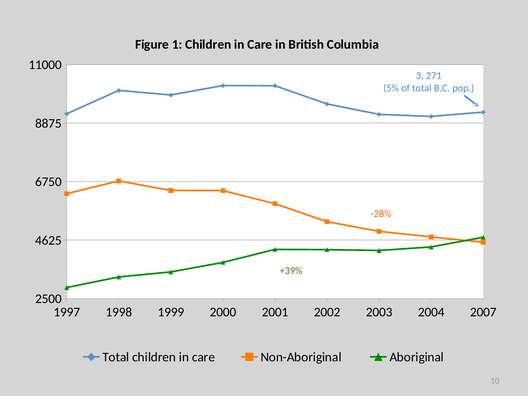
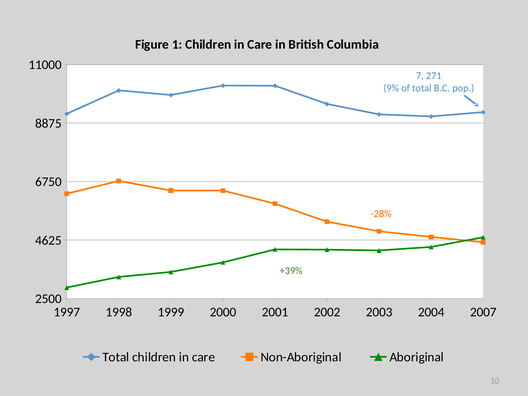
3: 3 -> 7
5%: 5% -> 9%
